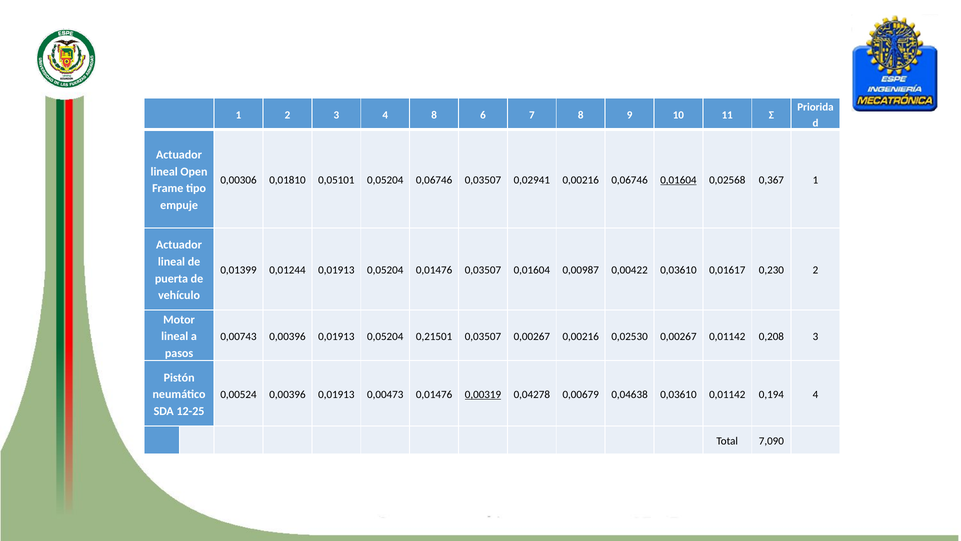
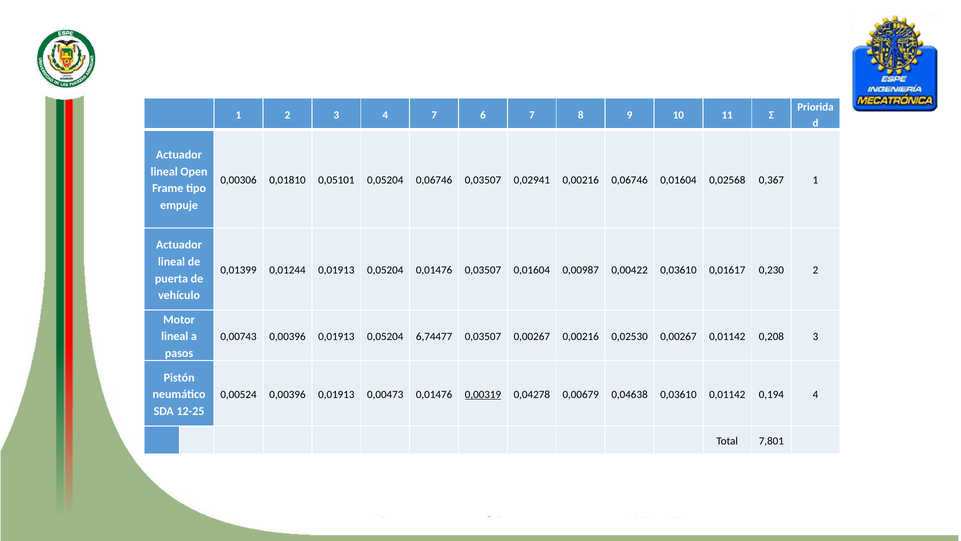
4 8: 8 -> 7
0,01604 at (678, 180) underline: present -> none
0,21501: 0,21501 -> 6,74477
7,090: 7,090 -> 7,801
